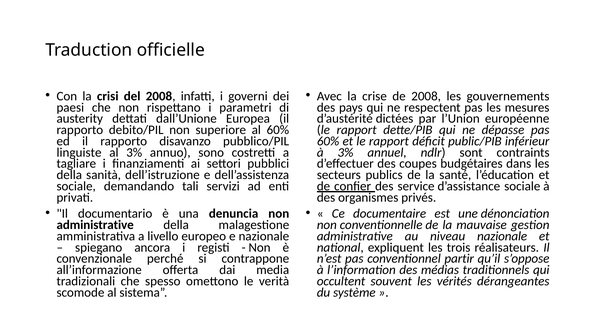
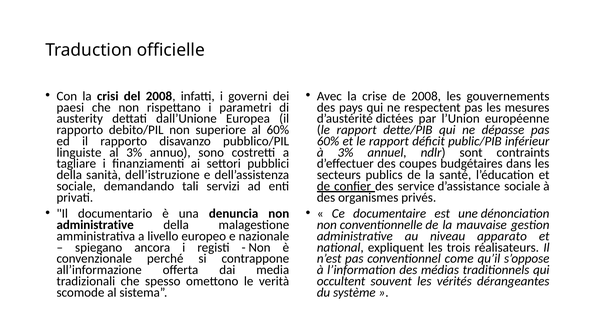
niveau nazionale: nazionale -> apparato
partir: partir -> come
